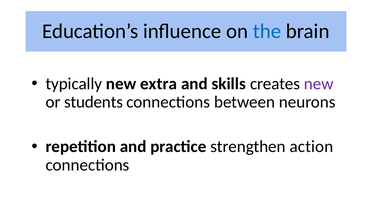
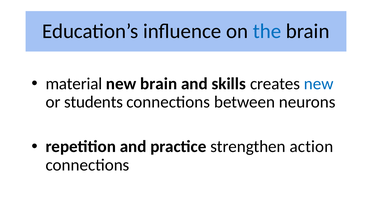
typically: typically -> material
new extra: extra -> brain
new at (319, 84) colour: purple -> blue
